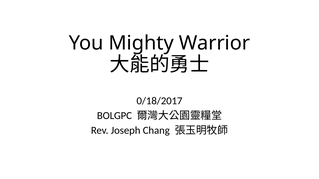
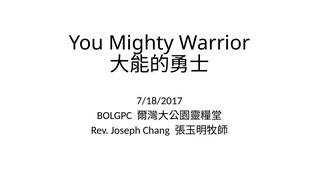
0/18/2017: 0/18/2017 -> 7/18/2017
